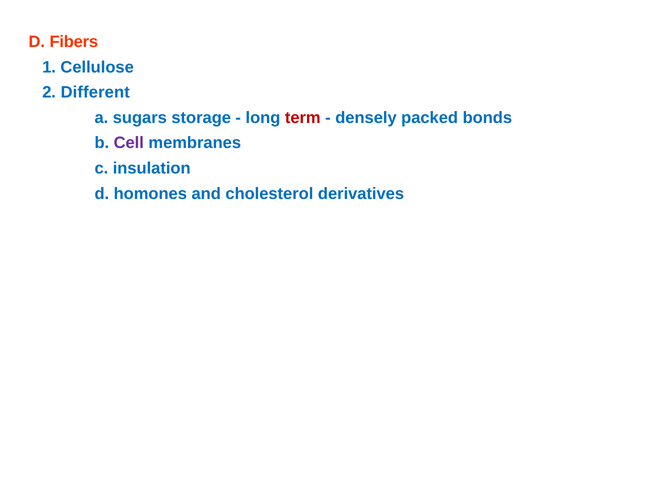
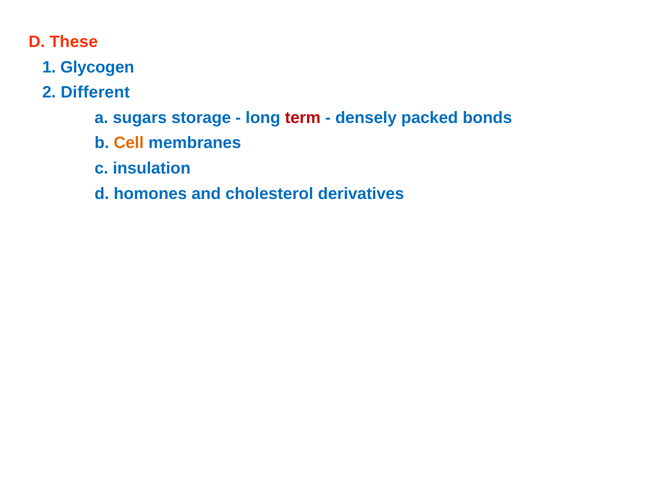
Fibers: Fibers -> These
Cellulose: Cellulose -> Glycogen
Cell colour: purple -> orange
